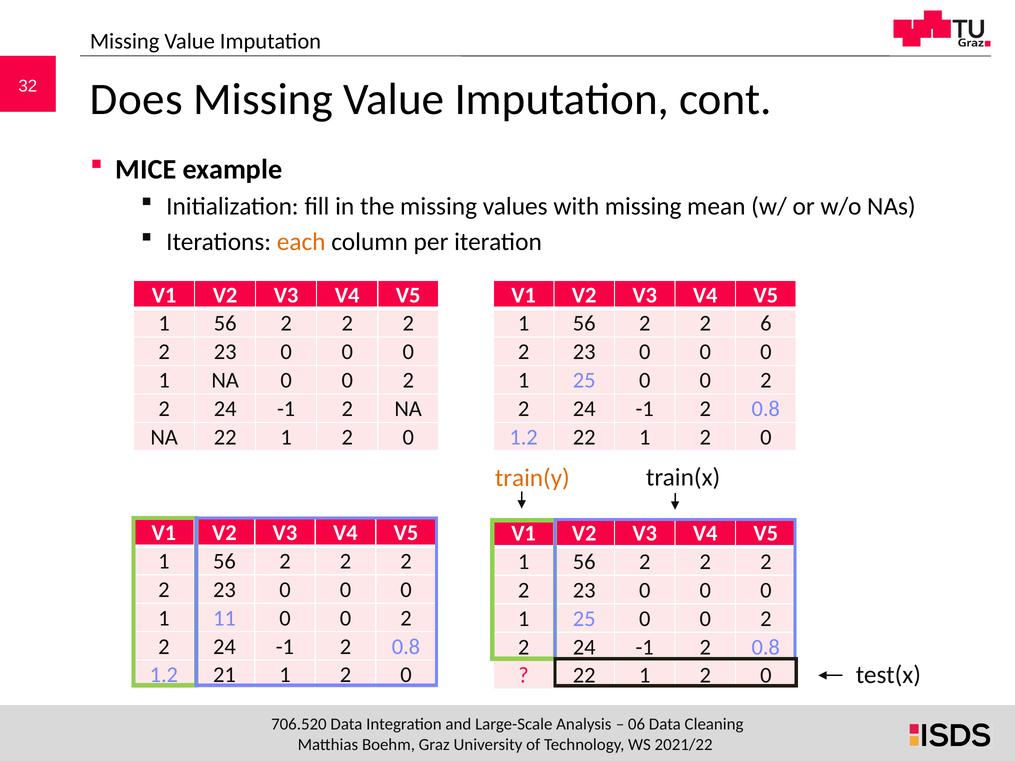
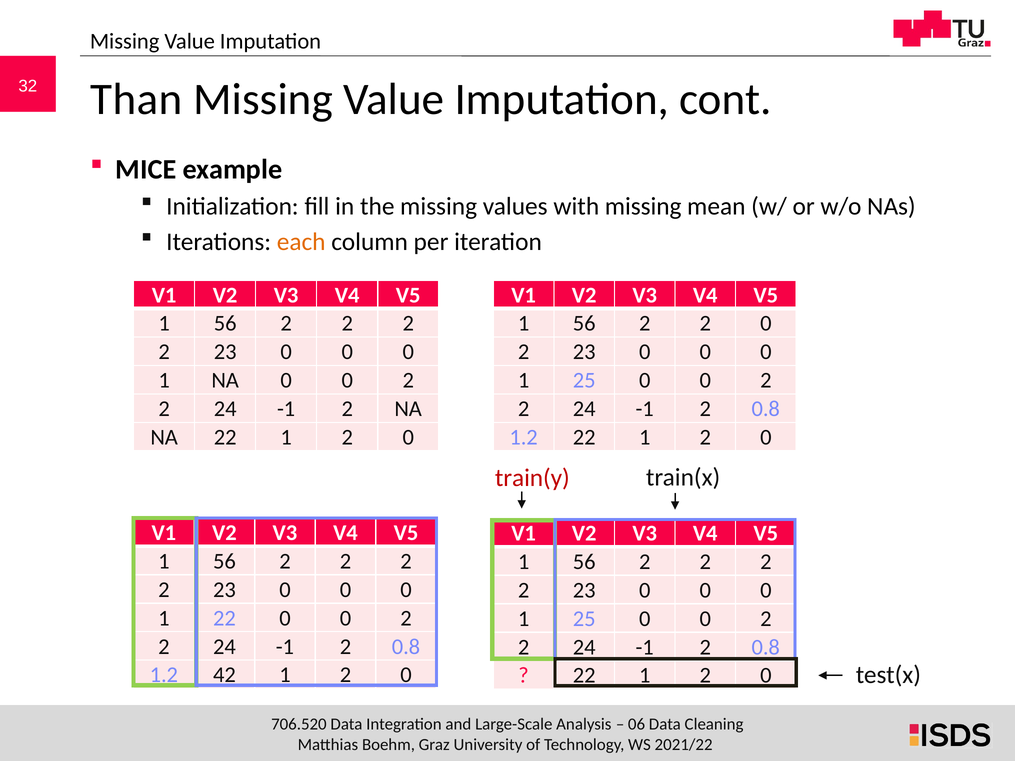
Does: Does -> Than
2 2 6: 6 -> 0
train(y colour: orange -> red
1 11: 11 -> 22
21: 21 -> 42
